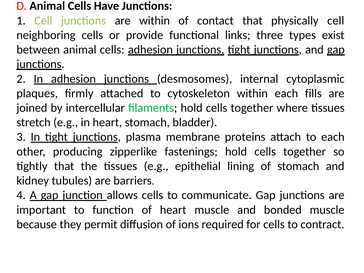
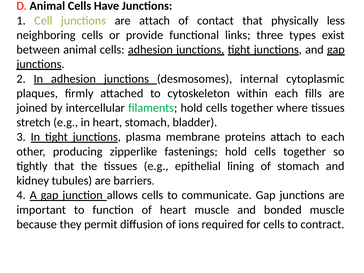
are within: within -> attach
physically cell: cell -> less
